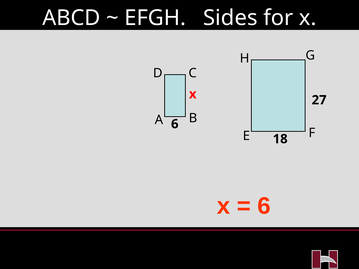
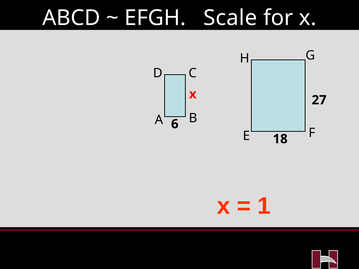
Sides: Sides -> Scale
6 at (264, 206): 6 -> 1
